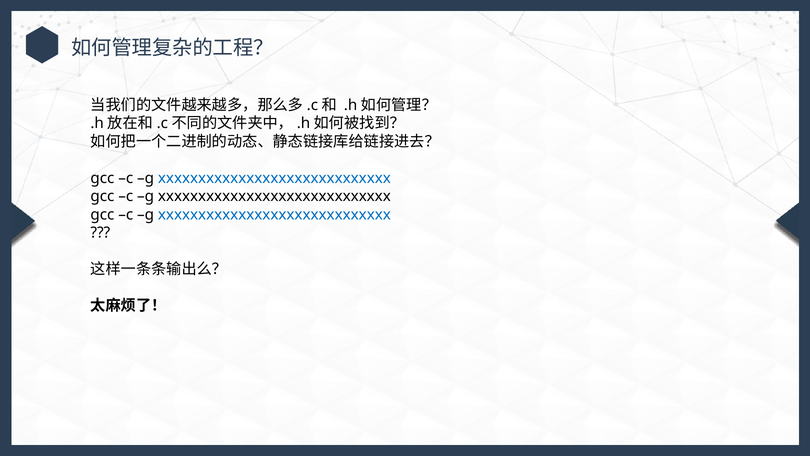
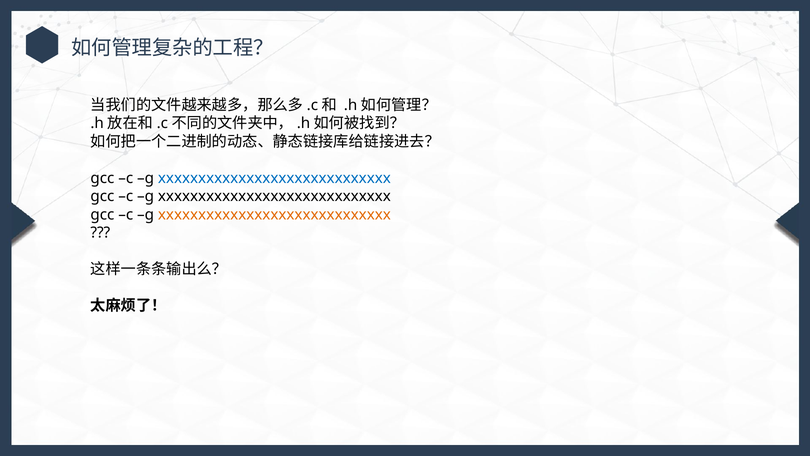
xxxxxxxxxxxxxxxxxxxxxxxxxxxxx at (274, 214) colour: blue -> orange
